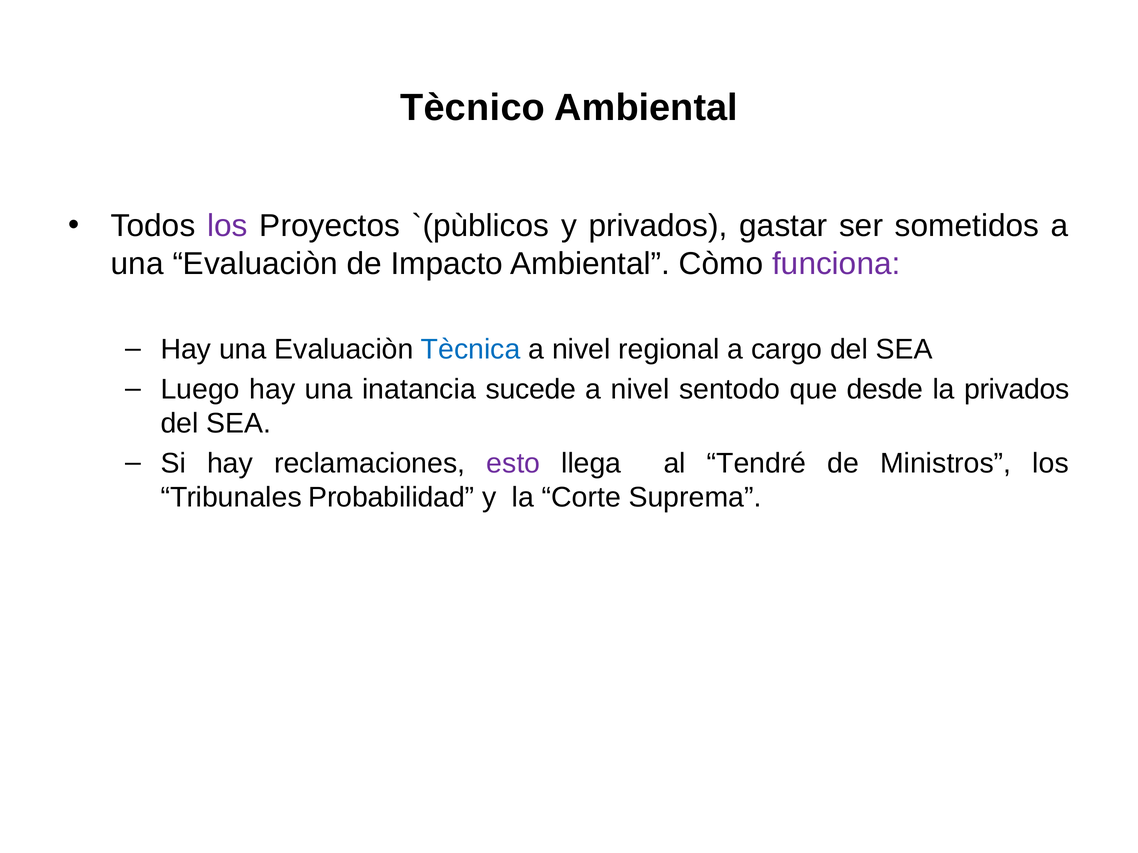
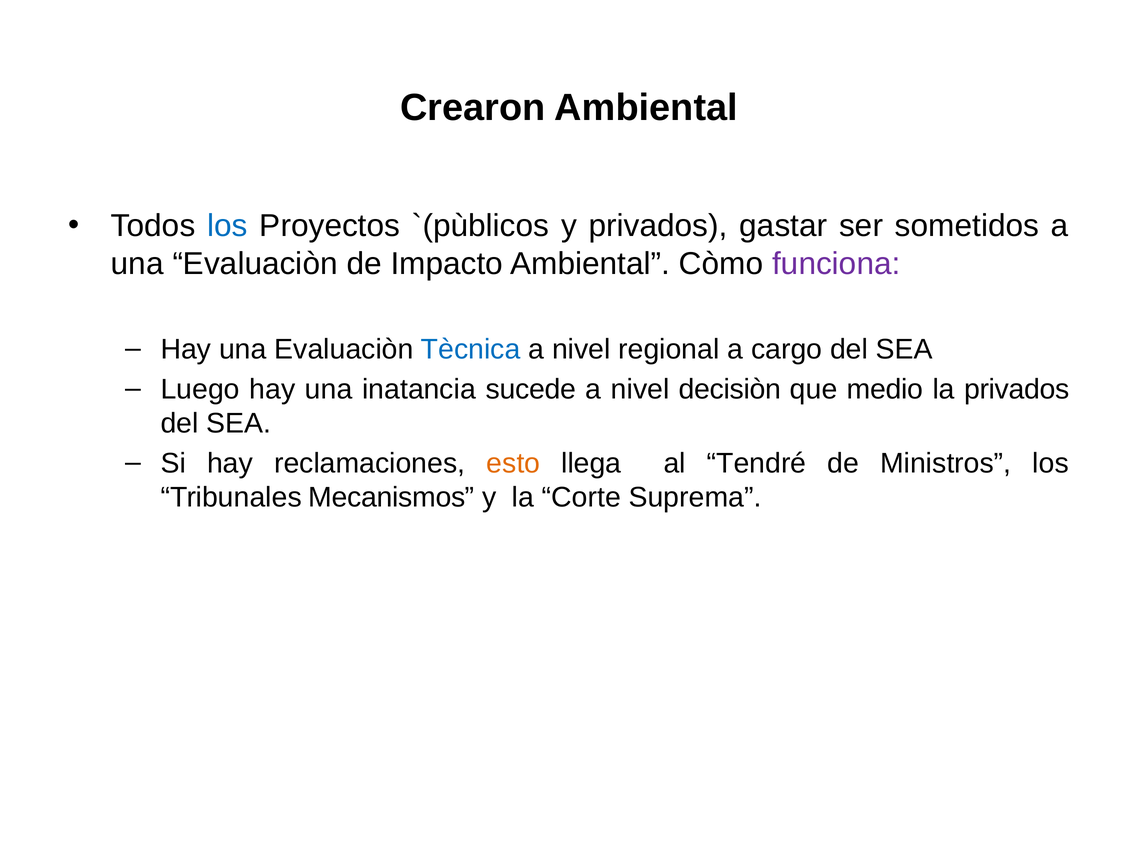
Tècnico: Tècnico -> Crearon
los at (228, 226) colour: purple -> blue
sentodo: sentodo -> decisiòn
desde: desde -> medio
esto colour: purple -> orange
Probabilidad: Probabilidad -> Mecanismos
